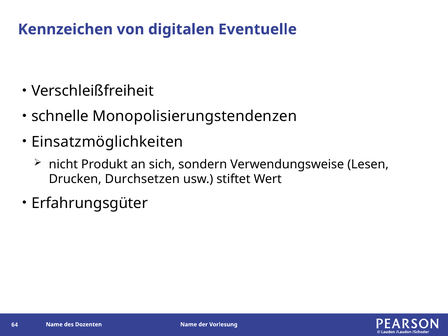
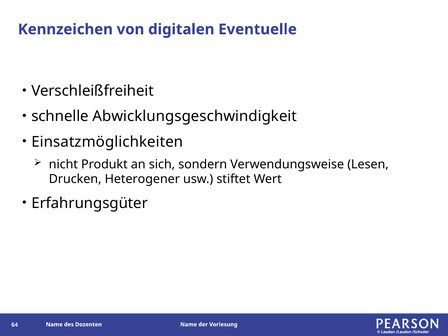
Monopolisierungstendenzen: Monopolisierungstendenzen -> Abwicklungsgeschwindigkeit
Durchsetzen: Durchsetzen -> Heterogener
